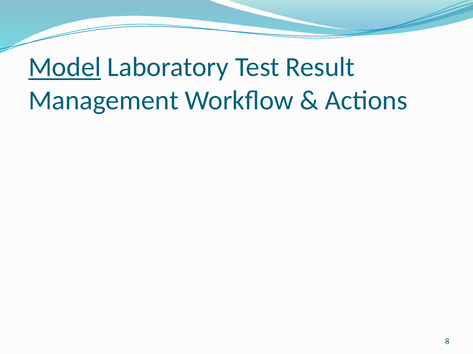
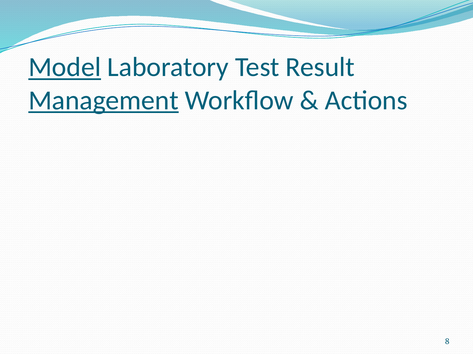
Management underline: none -> present
